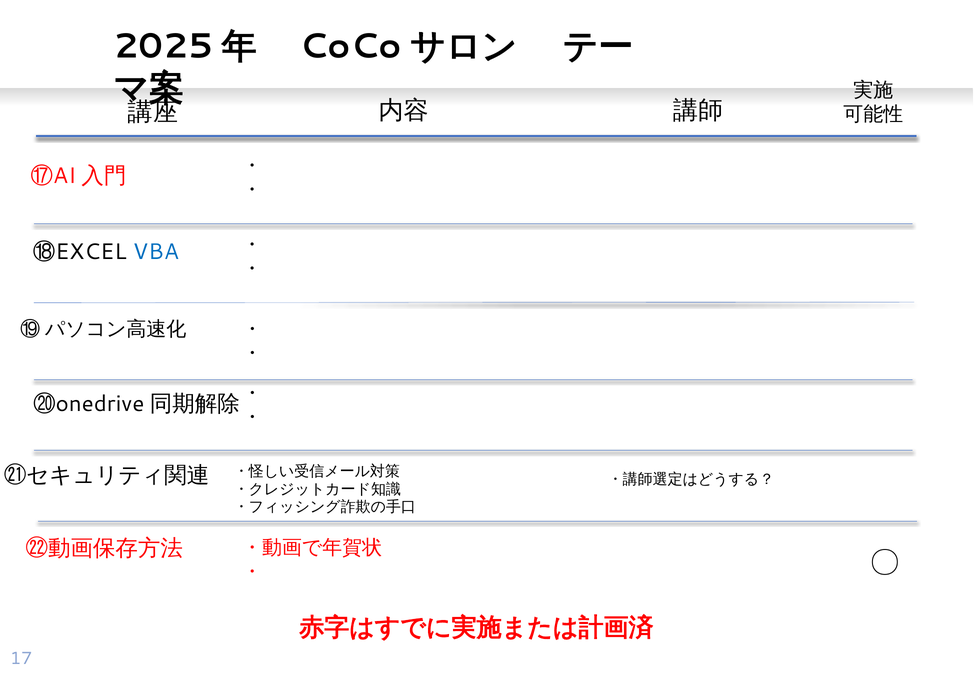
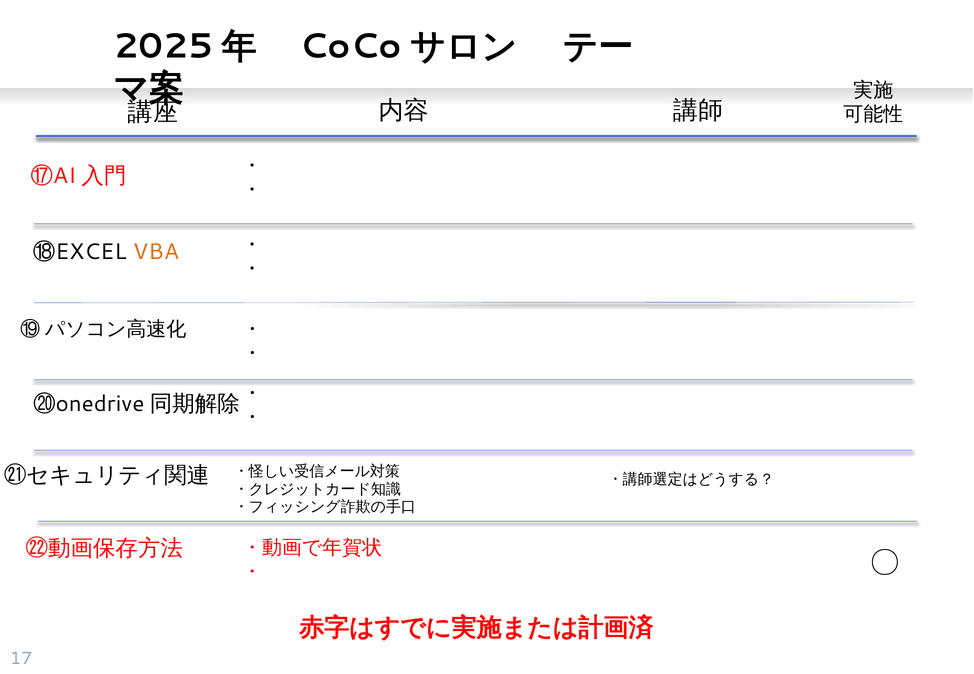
VBA colour: blue -> orange
